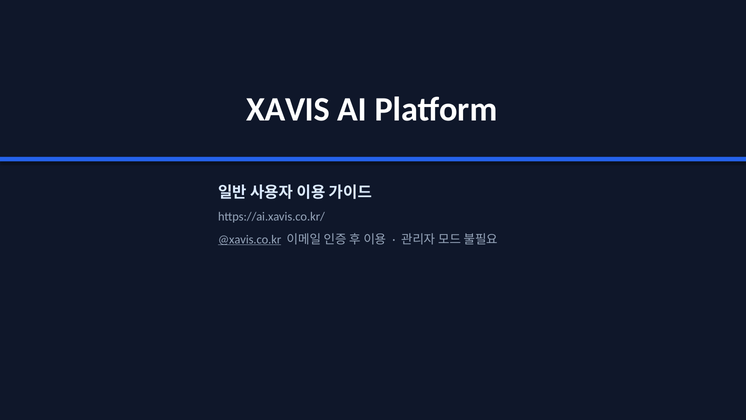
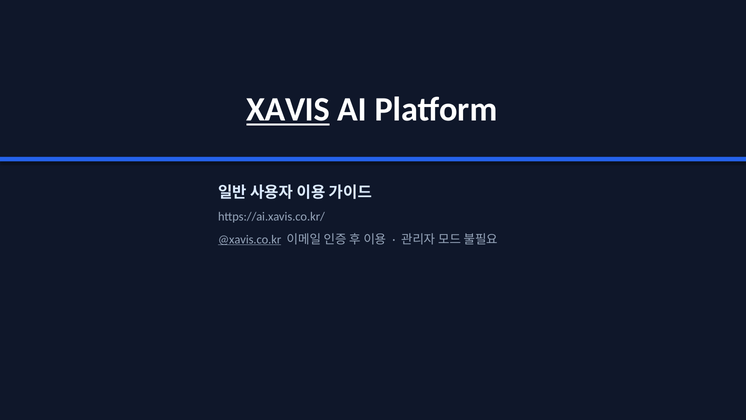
XAVIS underline: none -> present
